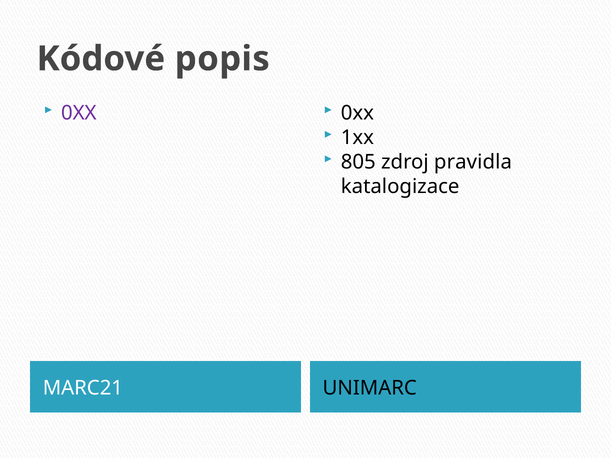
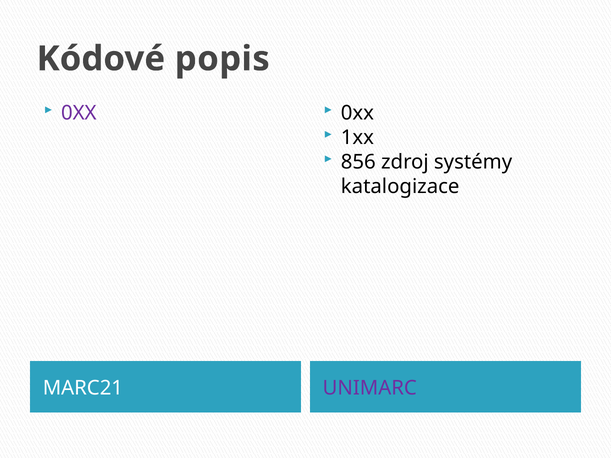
805: 805 -> 856
pravidla: pravidla -> systémy
UNIMARC colour: black -> purple
